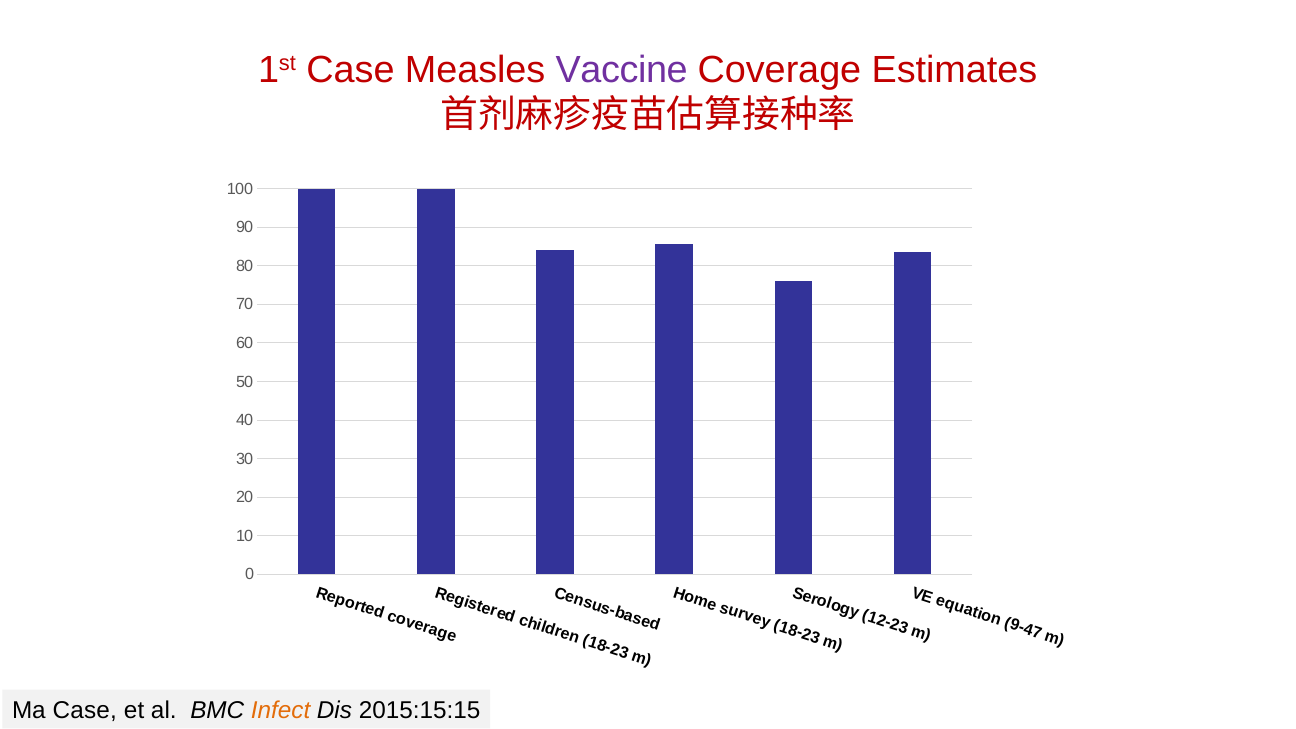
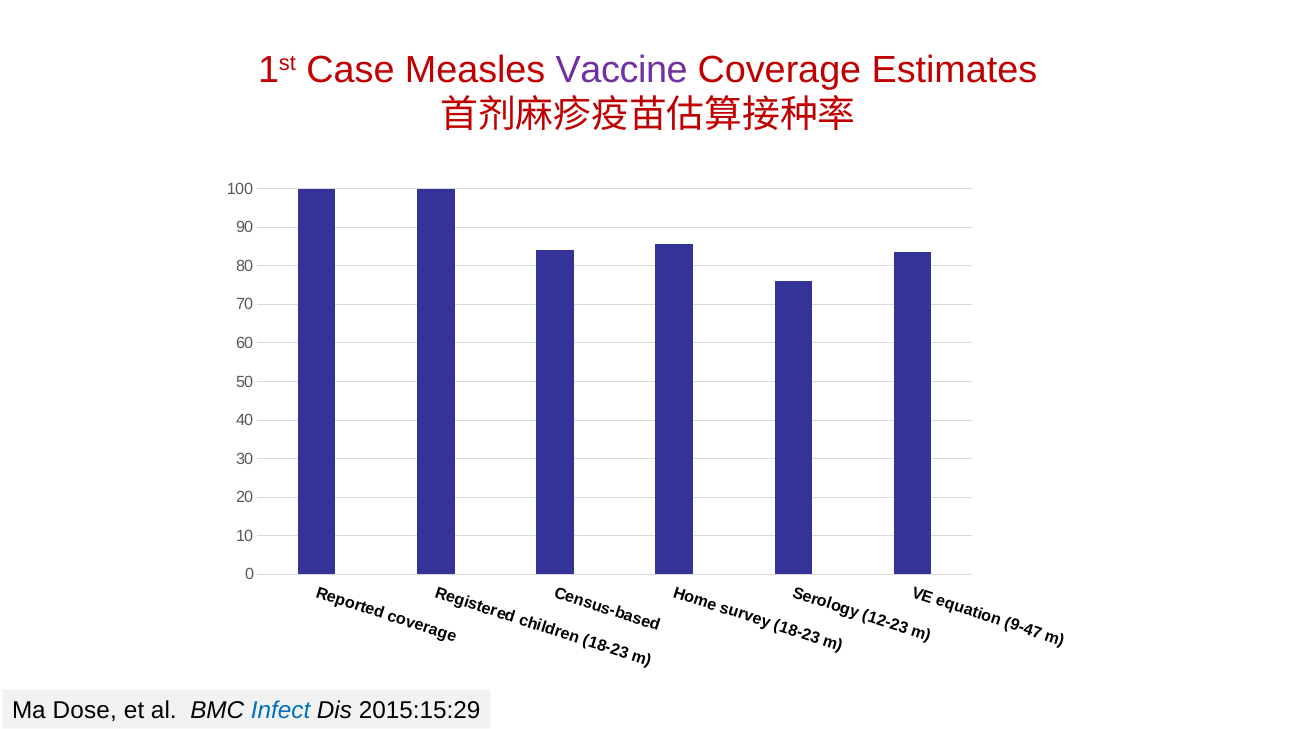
Ma Case: Case -> Dose
Infect colour: orange -> blue
2015:15:15: 2015:15:15 -> 2015:15:29
